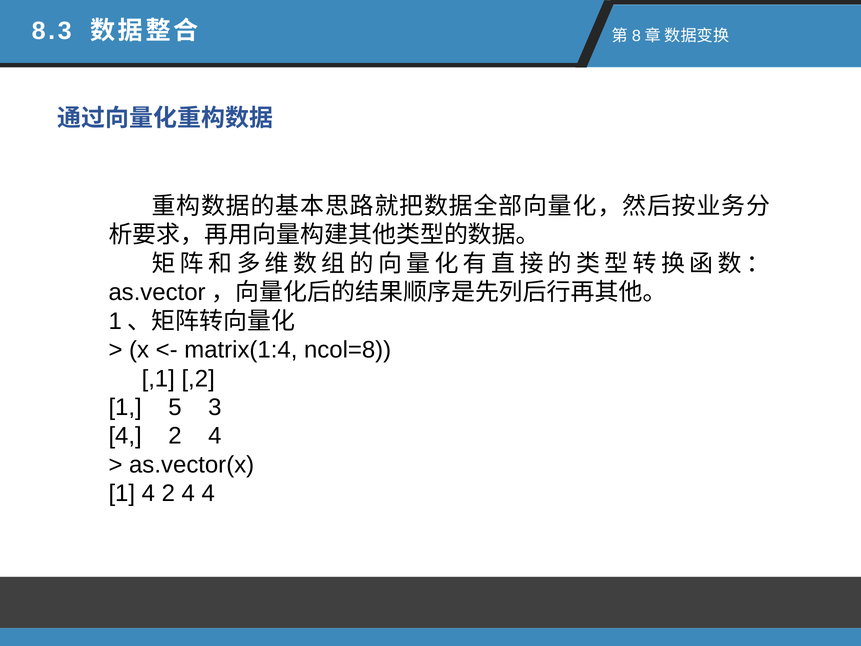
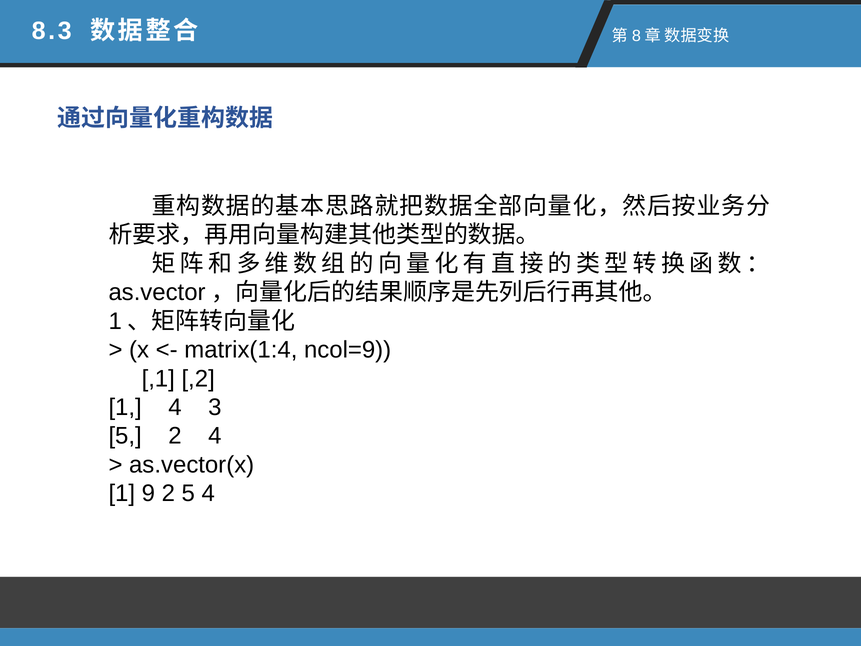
ncol=8: ncol=8 -> ncol=9
1 5: 5 -> 4
4 at (125, 436): 4 -> 5
1 4: 4 -> 9
4 at (188, 493): 4 -> 5
